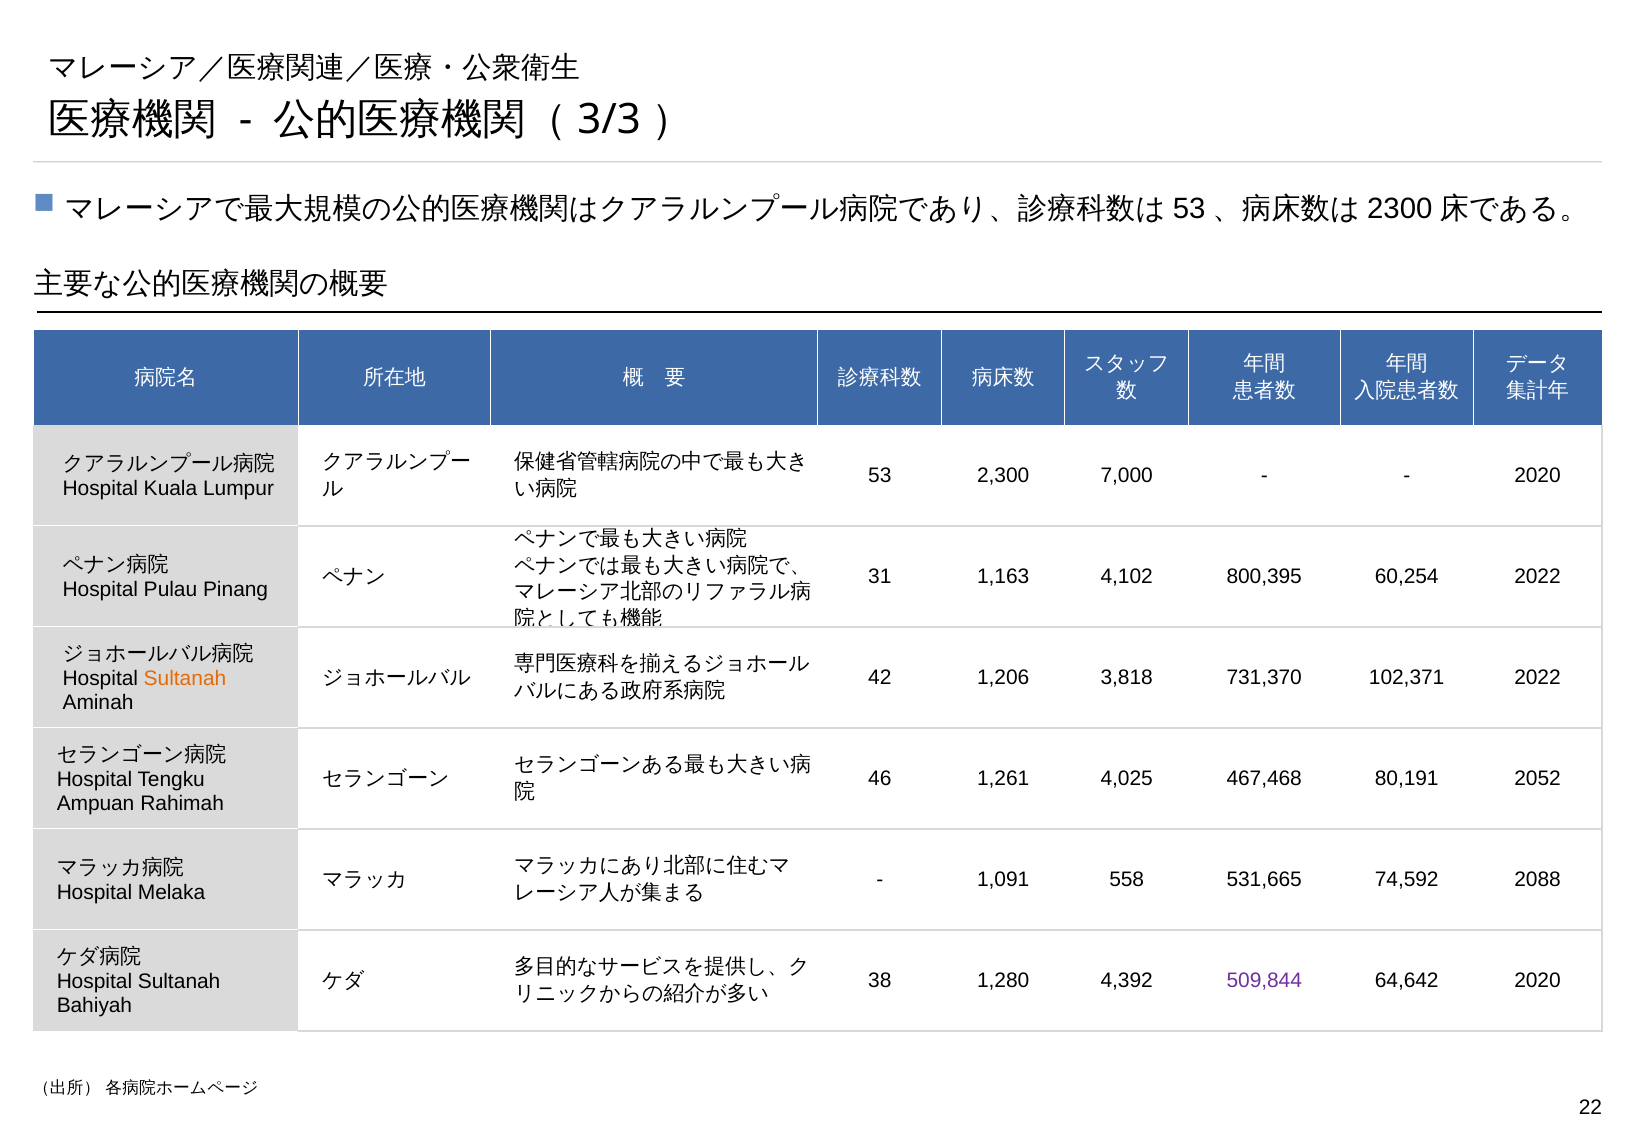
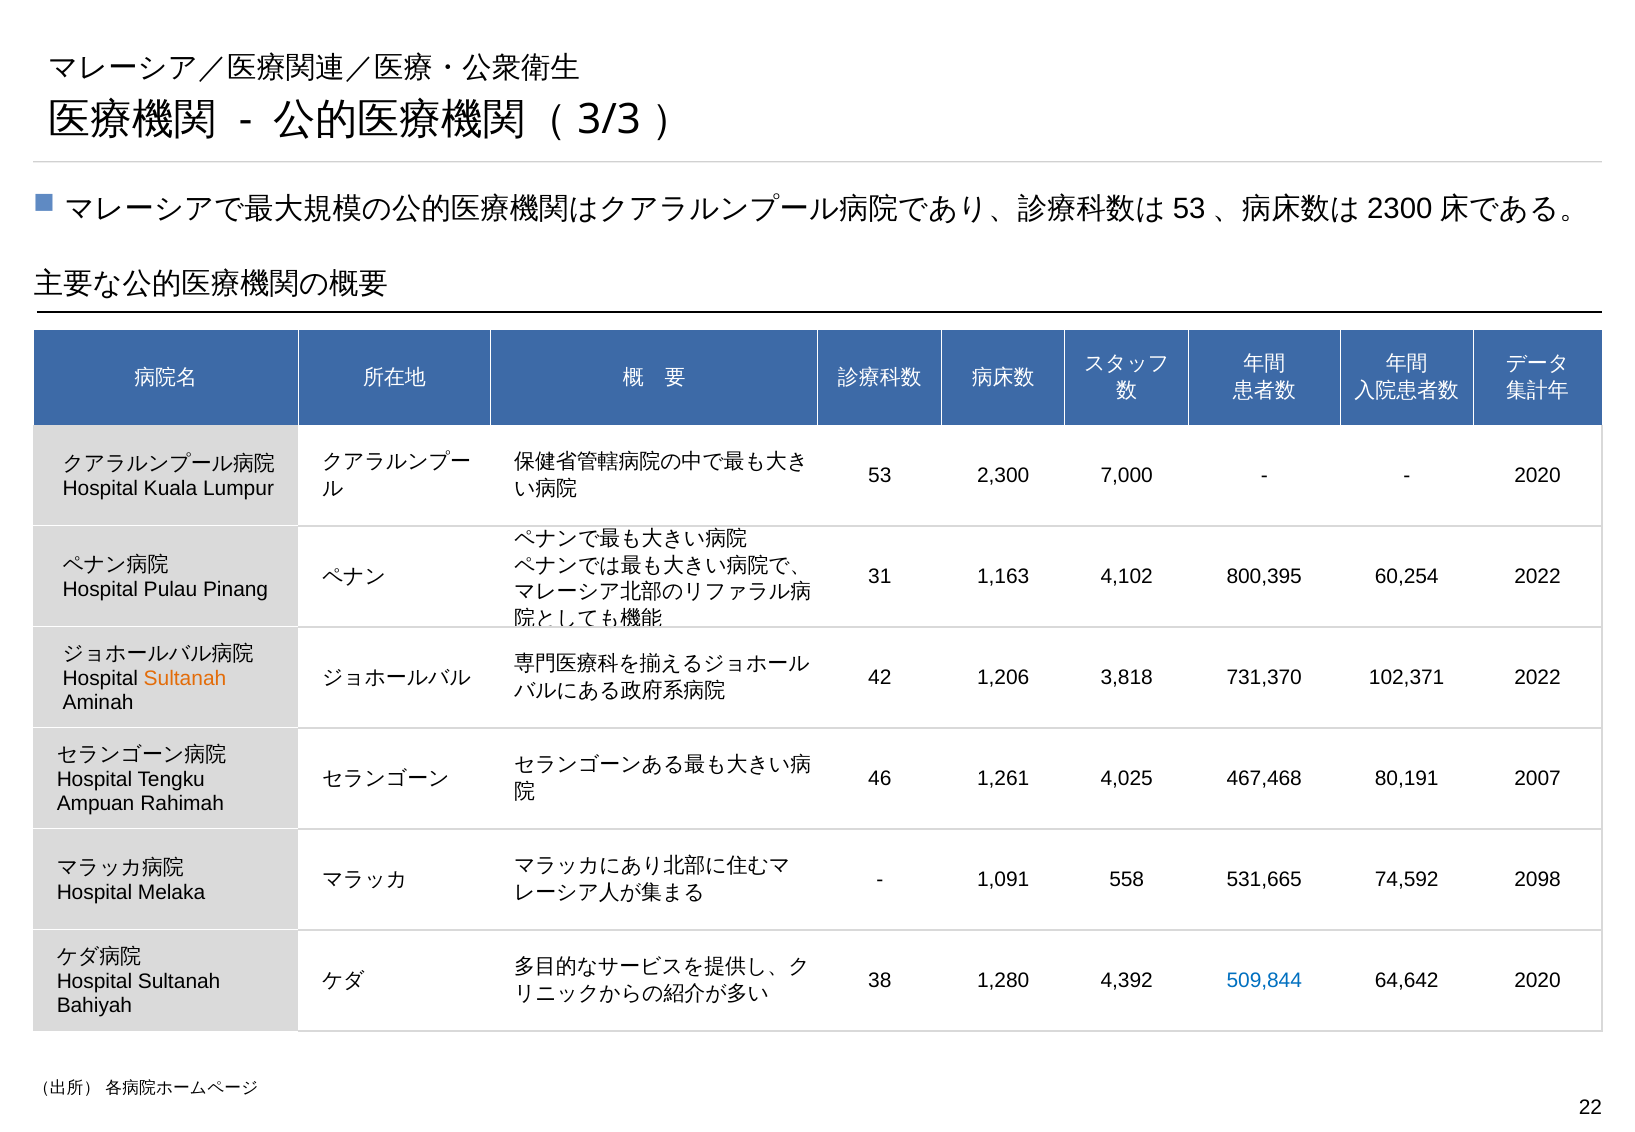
2052: 2052 -> 2007
2088: 2088 -> 2098
509,844 colour: purple -> blue
